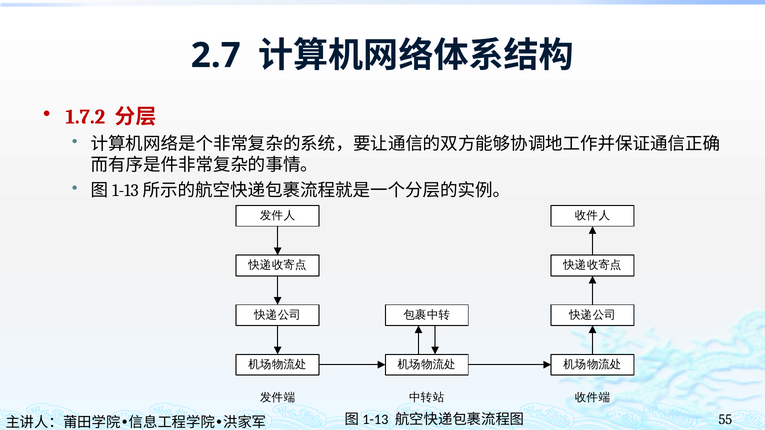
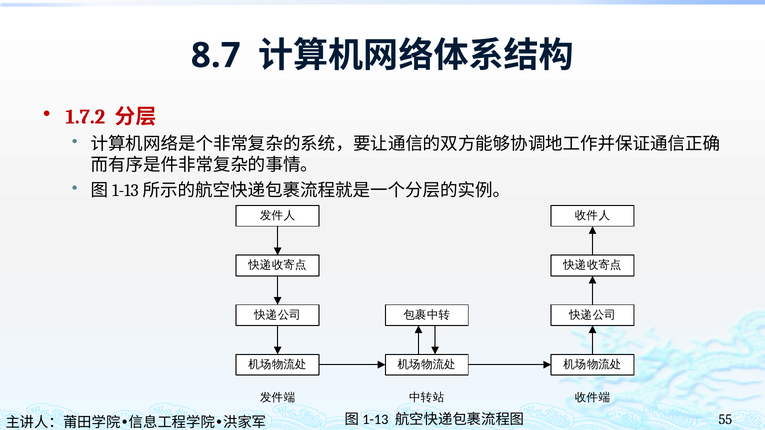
2.7: 2.7 -> 8.7
